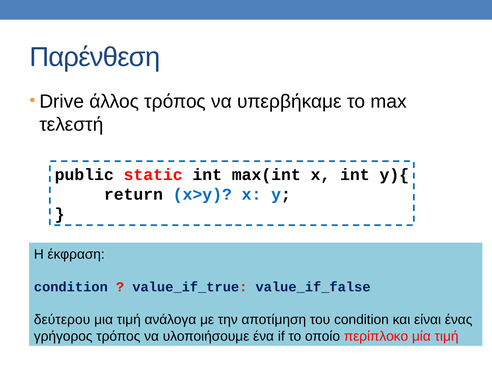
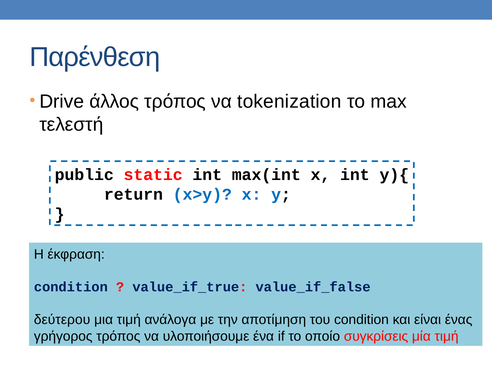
υπερβήκαμε: υπερβήκαμε -> tokenization
περίπλοκο: περίπλοκο -> συγκρίσεις
